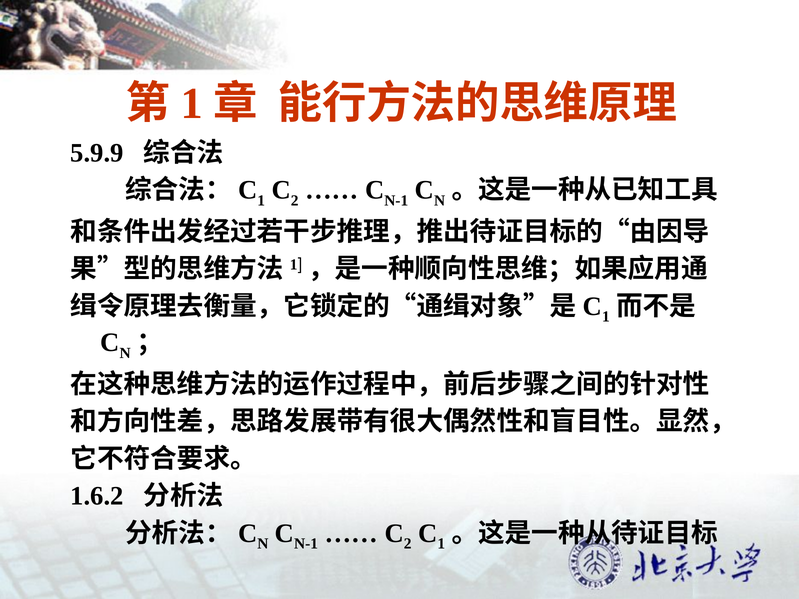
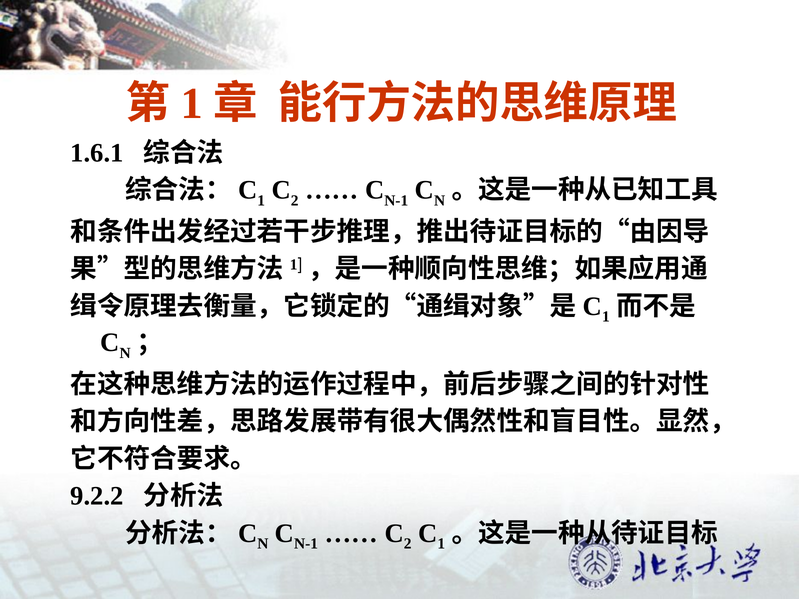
5.9.9: 5.9.9 -> 1.6.1
1.6.2: 1.6.2 -> 9.2.2
